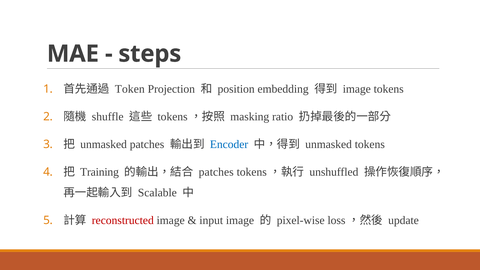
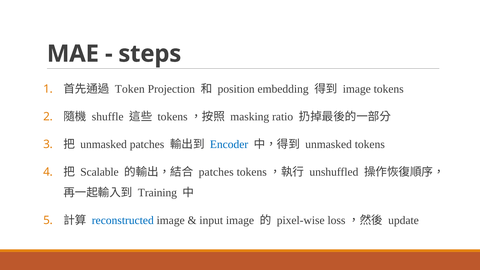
Training: Training -> Scalable
Scalable: Scalable -> Training
reconstructed colour: red -> blue
